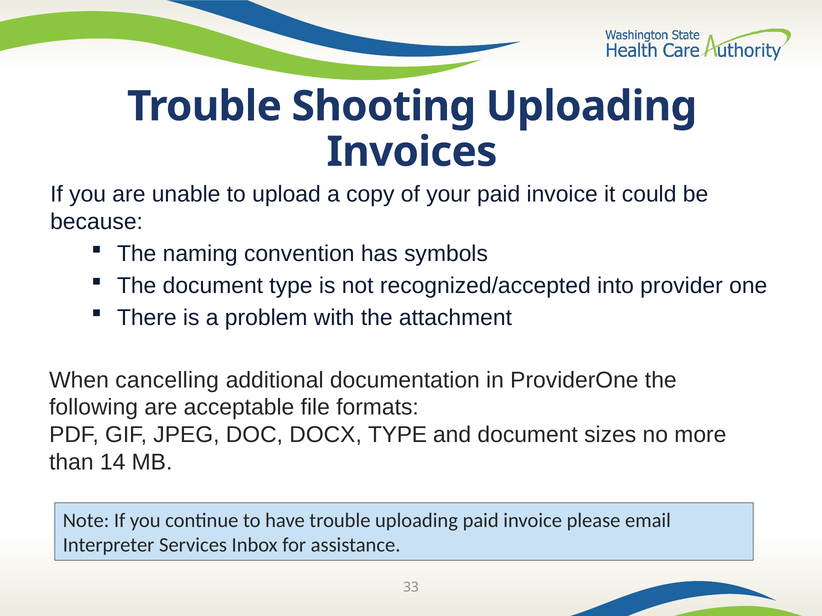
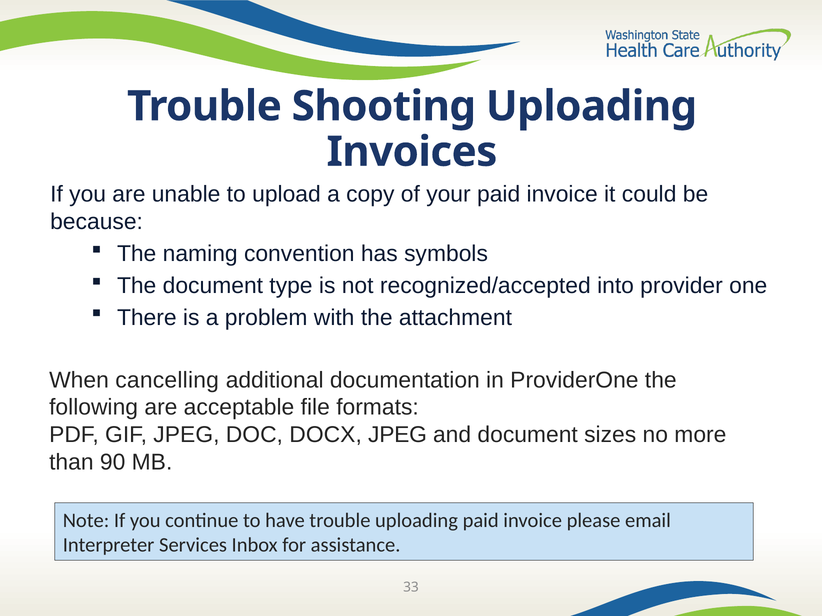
DOCX TYPE: TYPE -> JPEG
14: 14 -> 90
